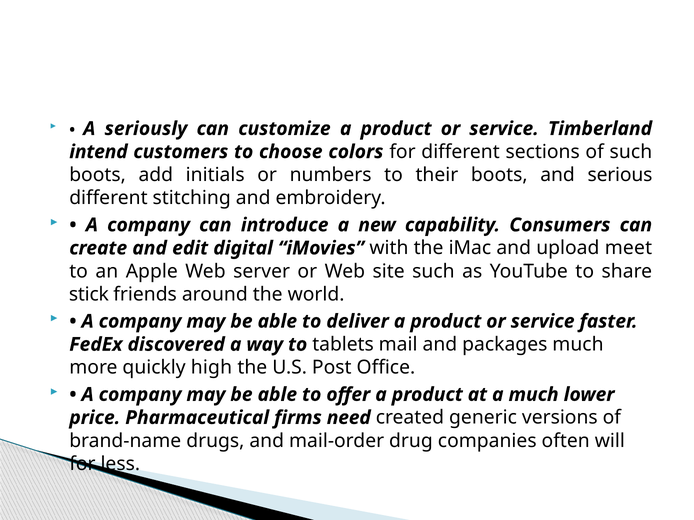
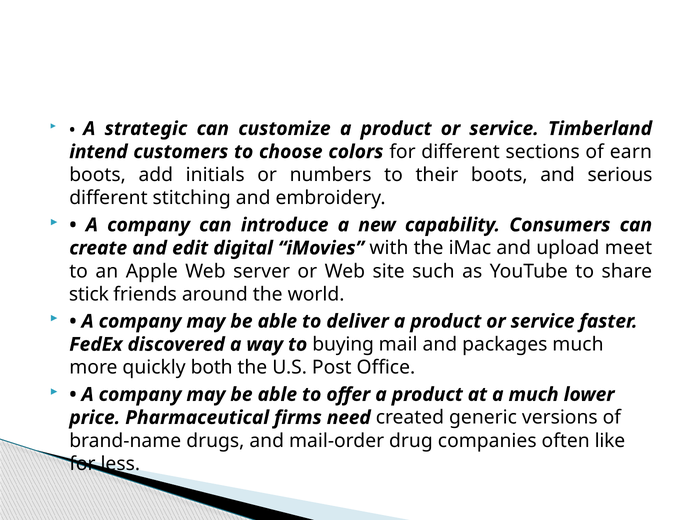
seriously: seriously -> strategic
of such: such -> earn
tablets: tablets -> buying
high: high -> both
will: will -> like
